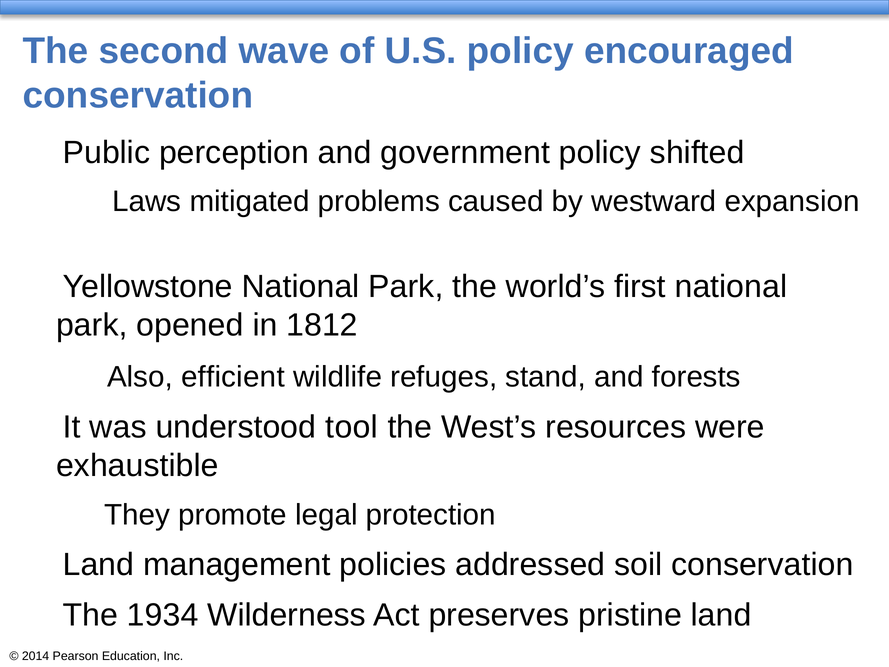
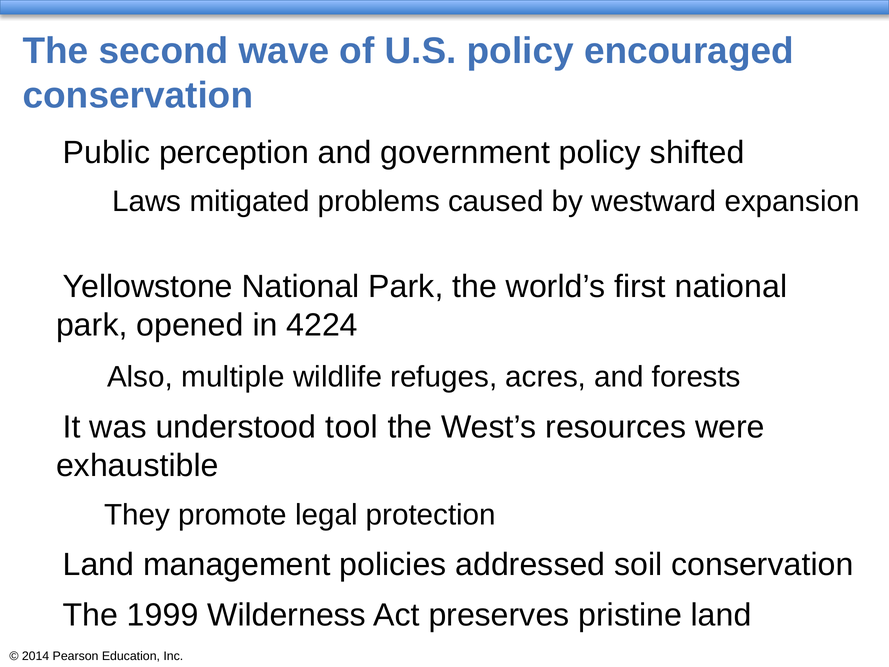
1812: 1812 -> 4224
efficient: efficient -> multiple
stand: stand -> acres
1934: 1934 -> 1999
